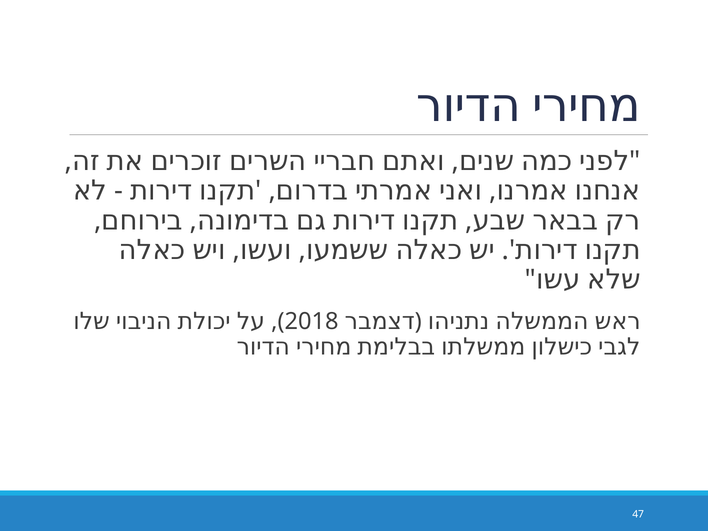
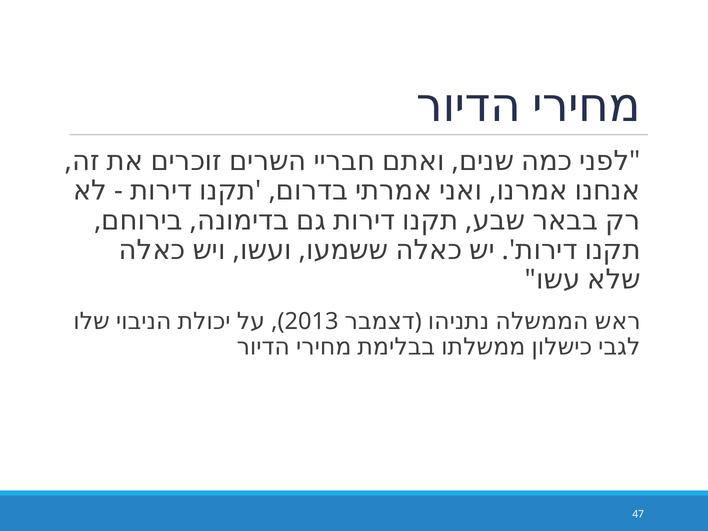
2018: 2018 -> 2013
